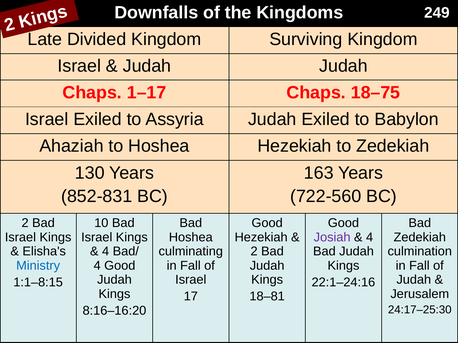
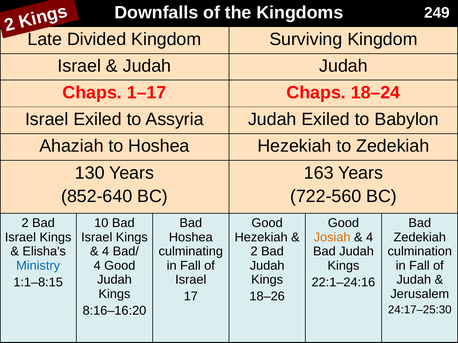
18–75: 18–75 -> 18–24
852-831: 852-831 -> 852-640
Josiah colour: purple -> orange
18–81: 18–81 -> 18–26
